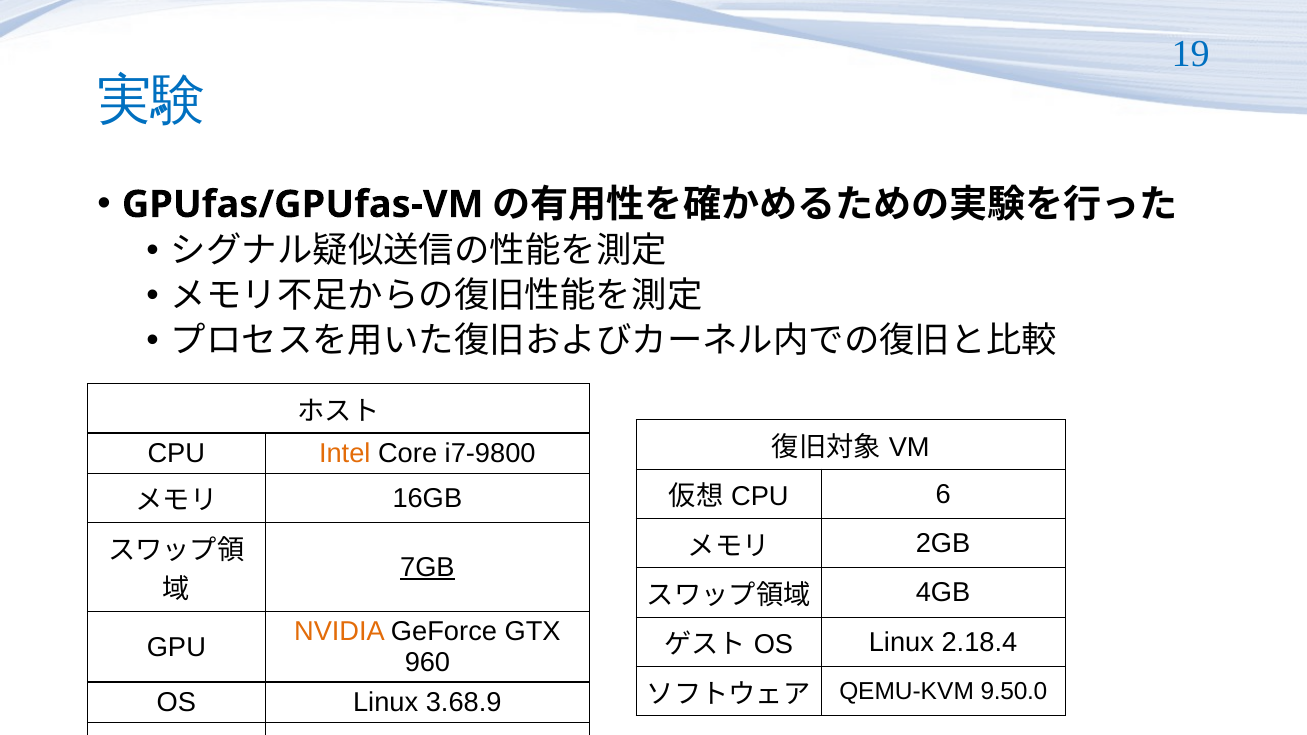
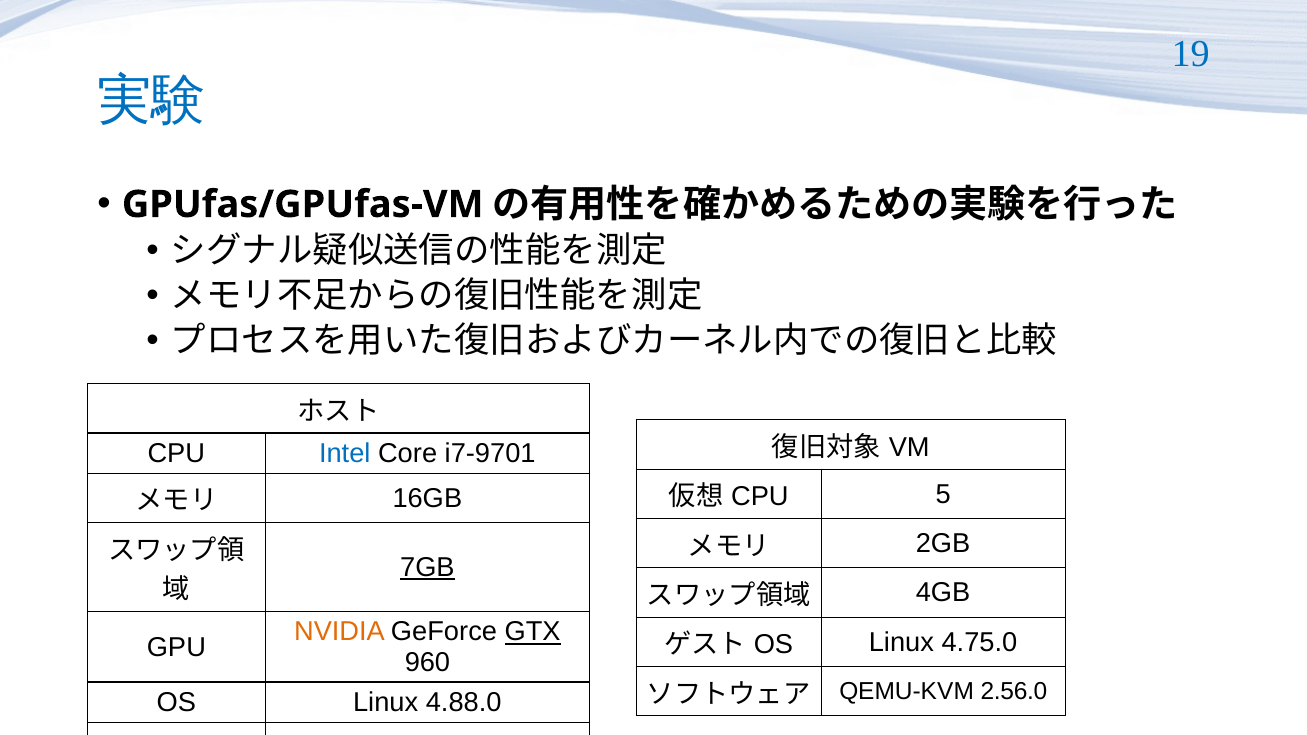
Intel colour: orange -> blue
i7-9800: i7-9800 -> i7-9701
6: 6 -> 5
GTX underline: none -> present
2.18.4: 2.18.4 -> 4.75.0
9.50.0: 9.50.0 -> 2.56.0
3.68.9: 3.68.9 -> 4.88.0
